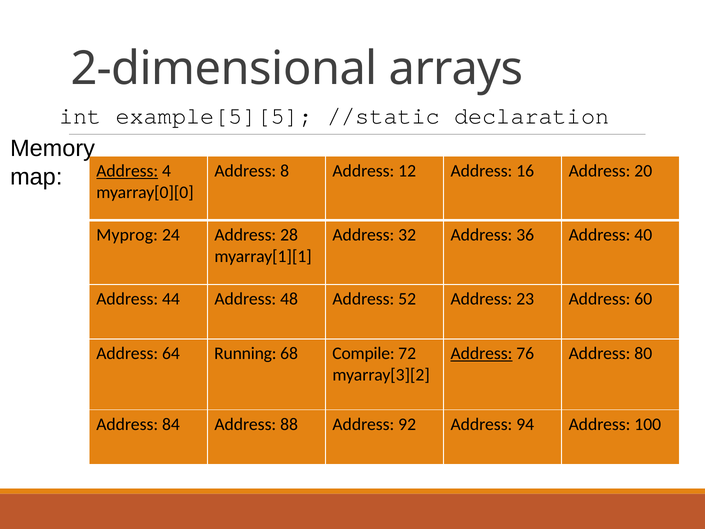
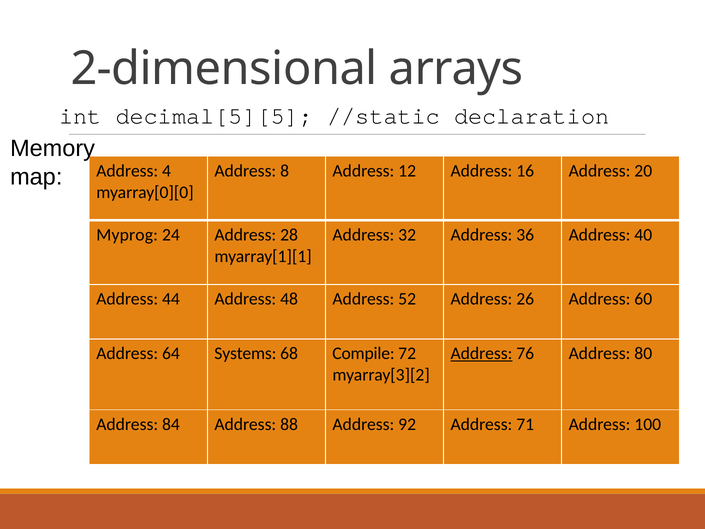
example[5][5: example[5][5 -> decimal[5][5
Address at (127, 171) underline: present -> none
23: 23 -> 26
Running: Running -> Systems
94: 94 -> 71
